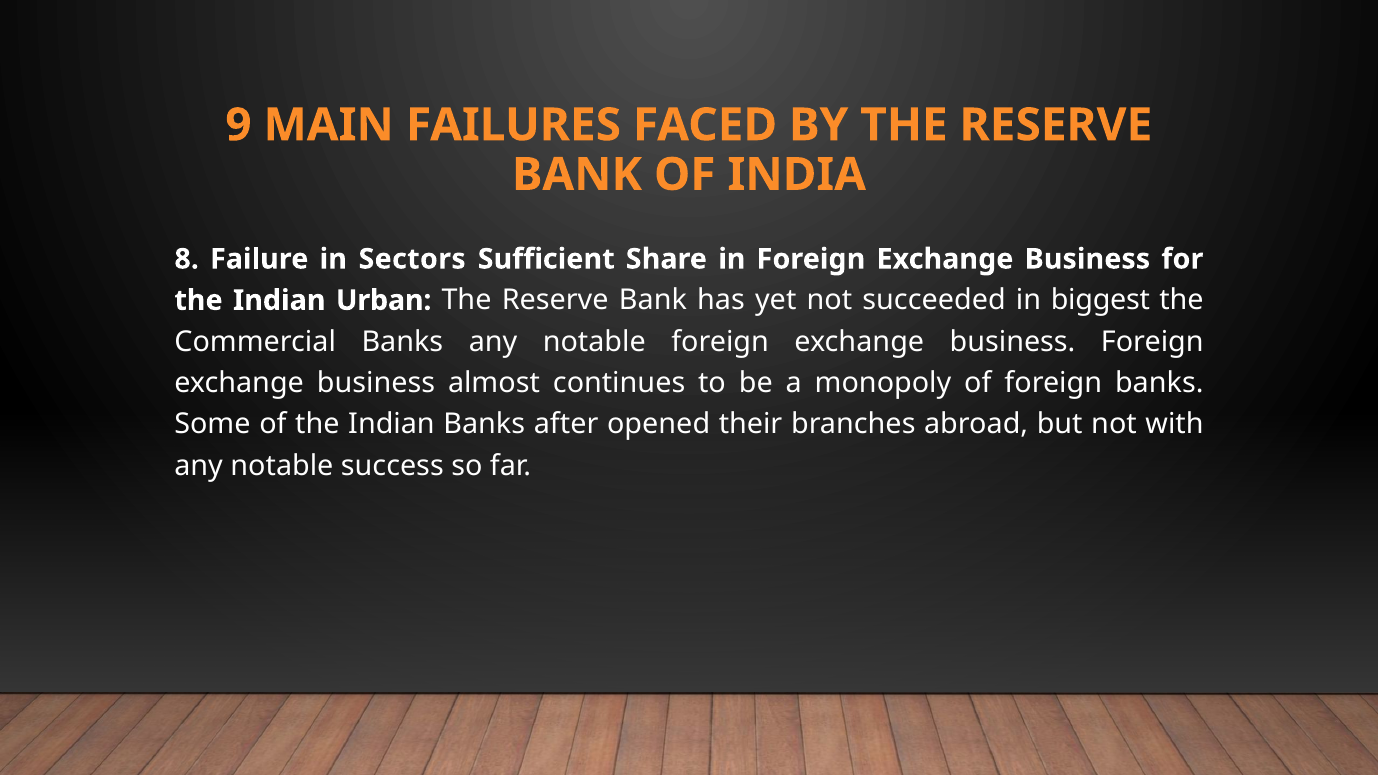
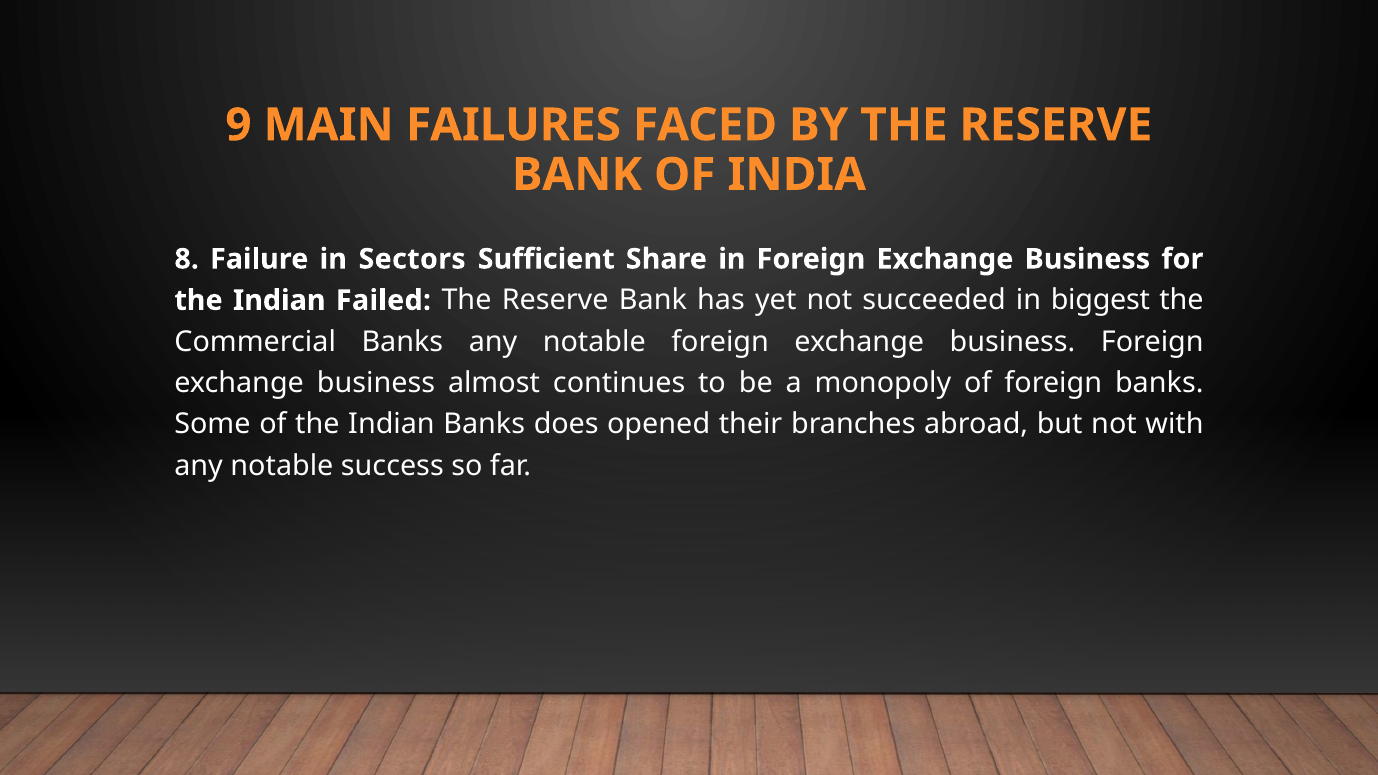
Urban: Urban -> Failed
after: after -> does
